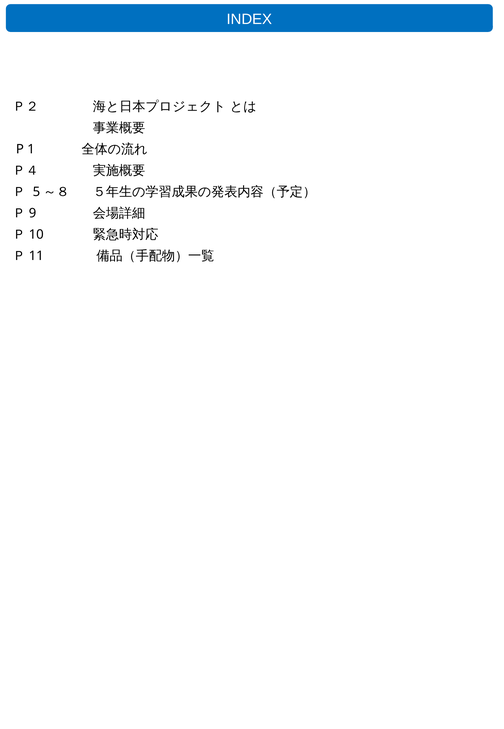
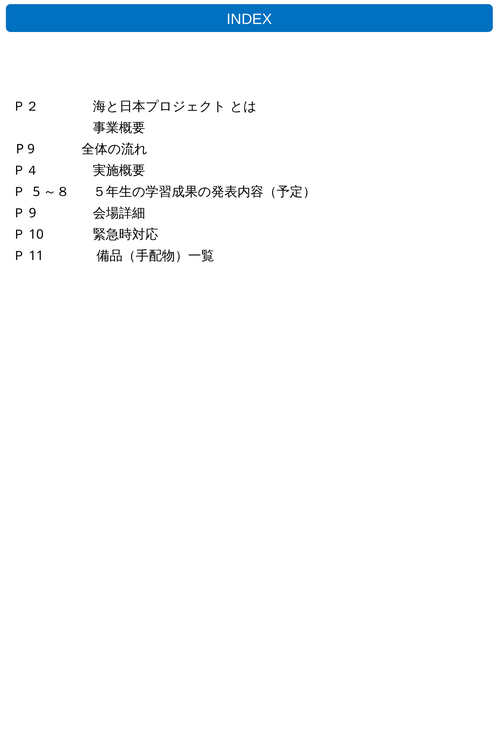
1: 1 -> 9
